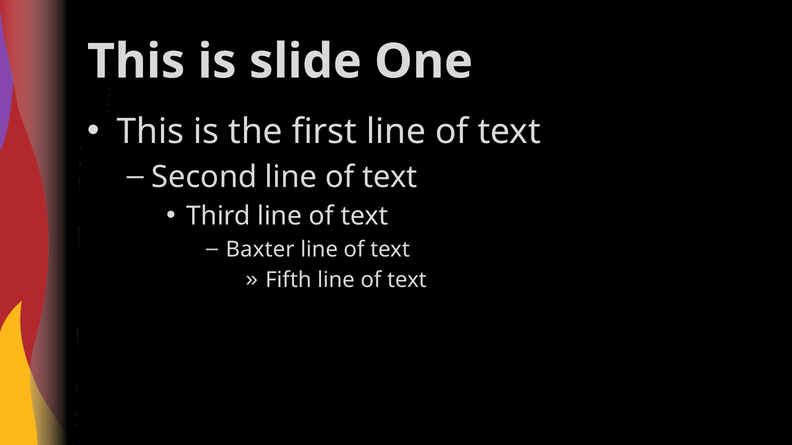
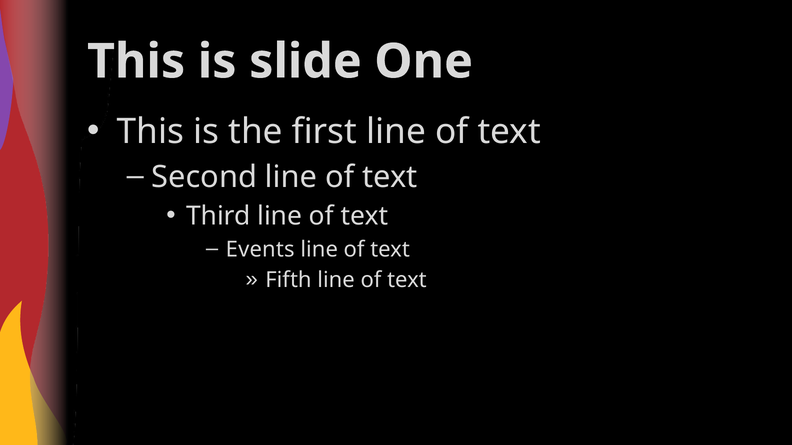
Baxter: Baxter -> Events
